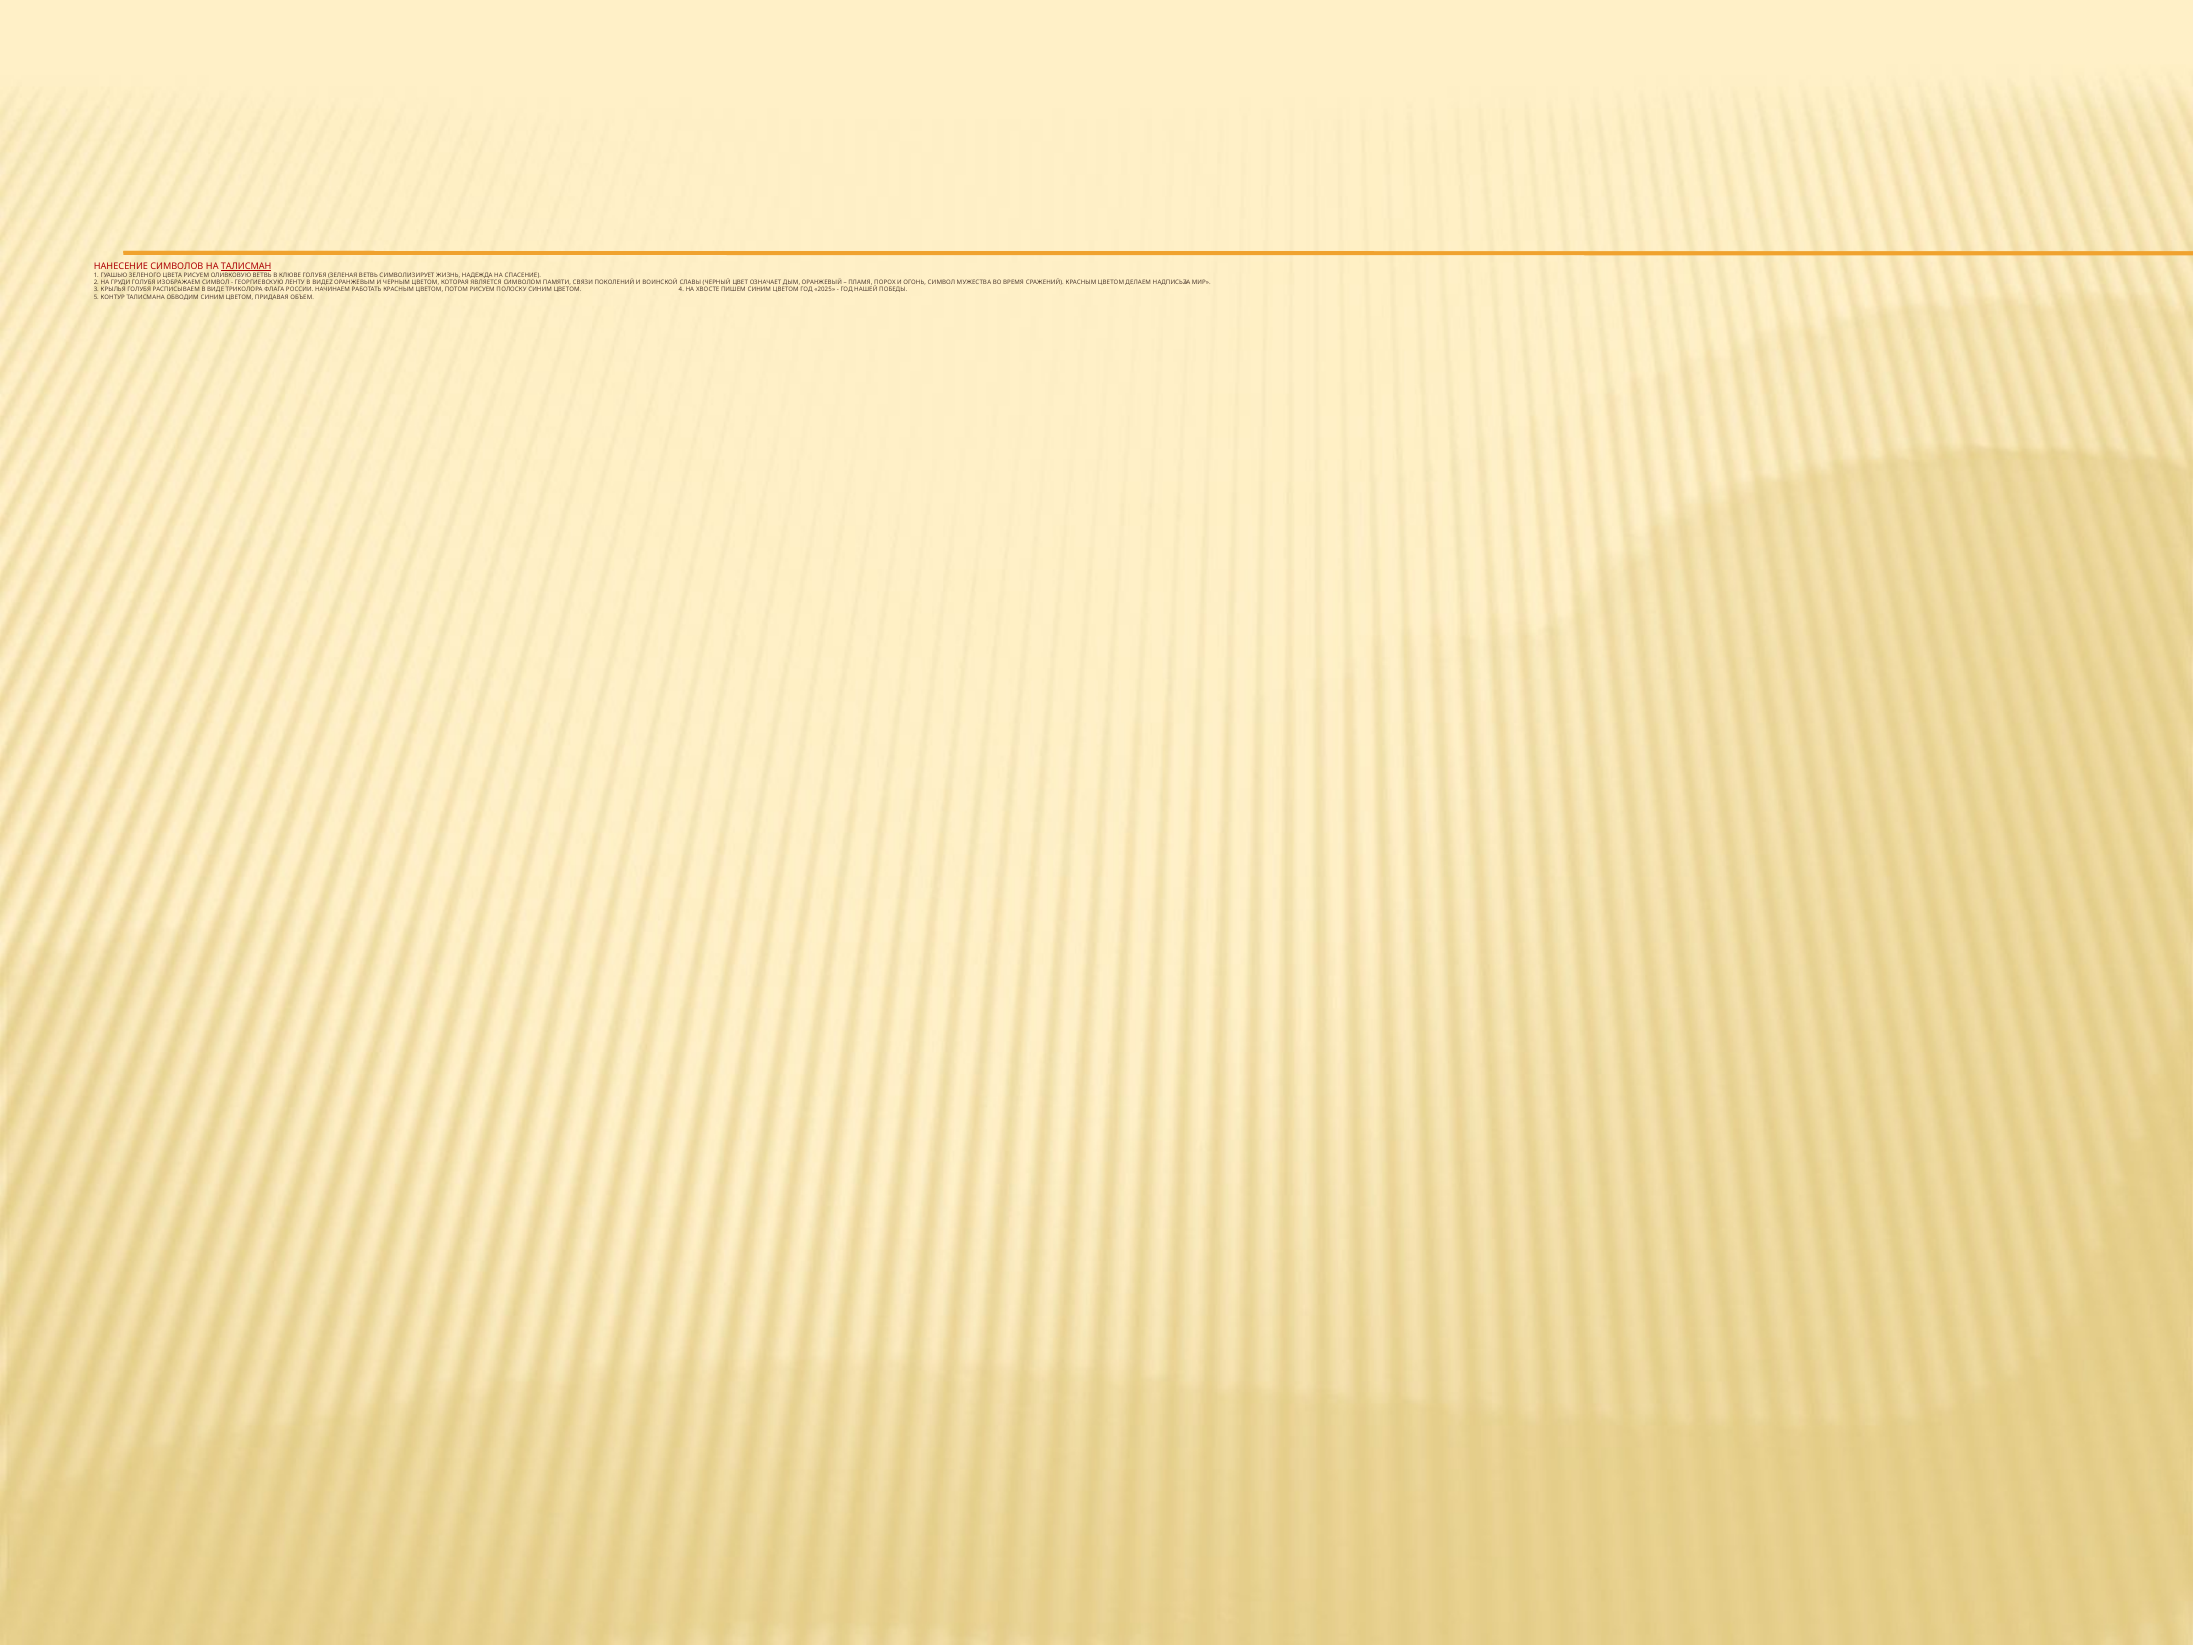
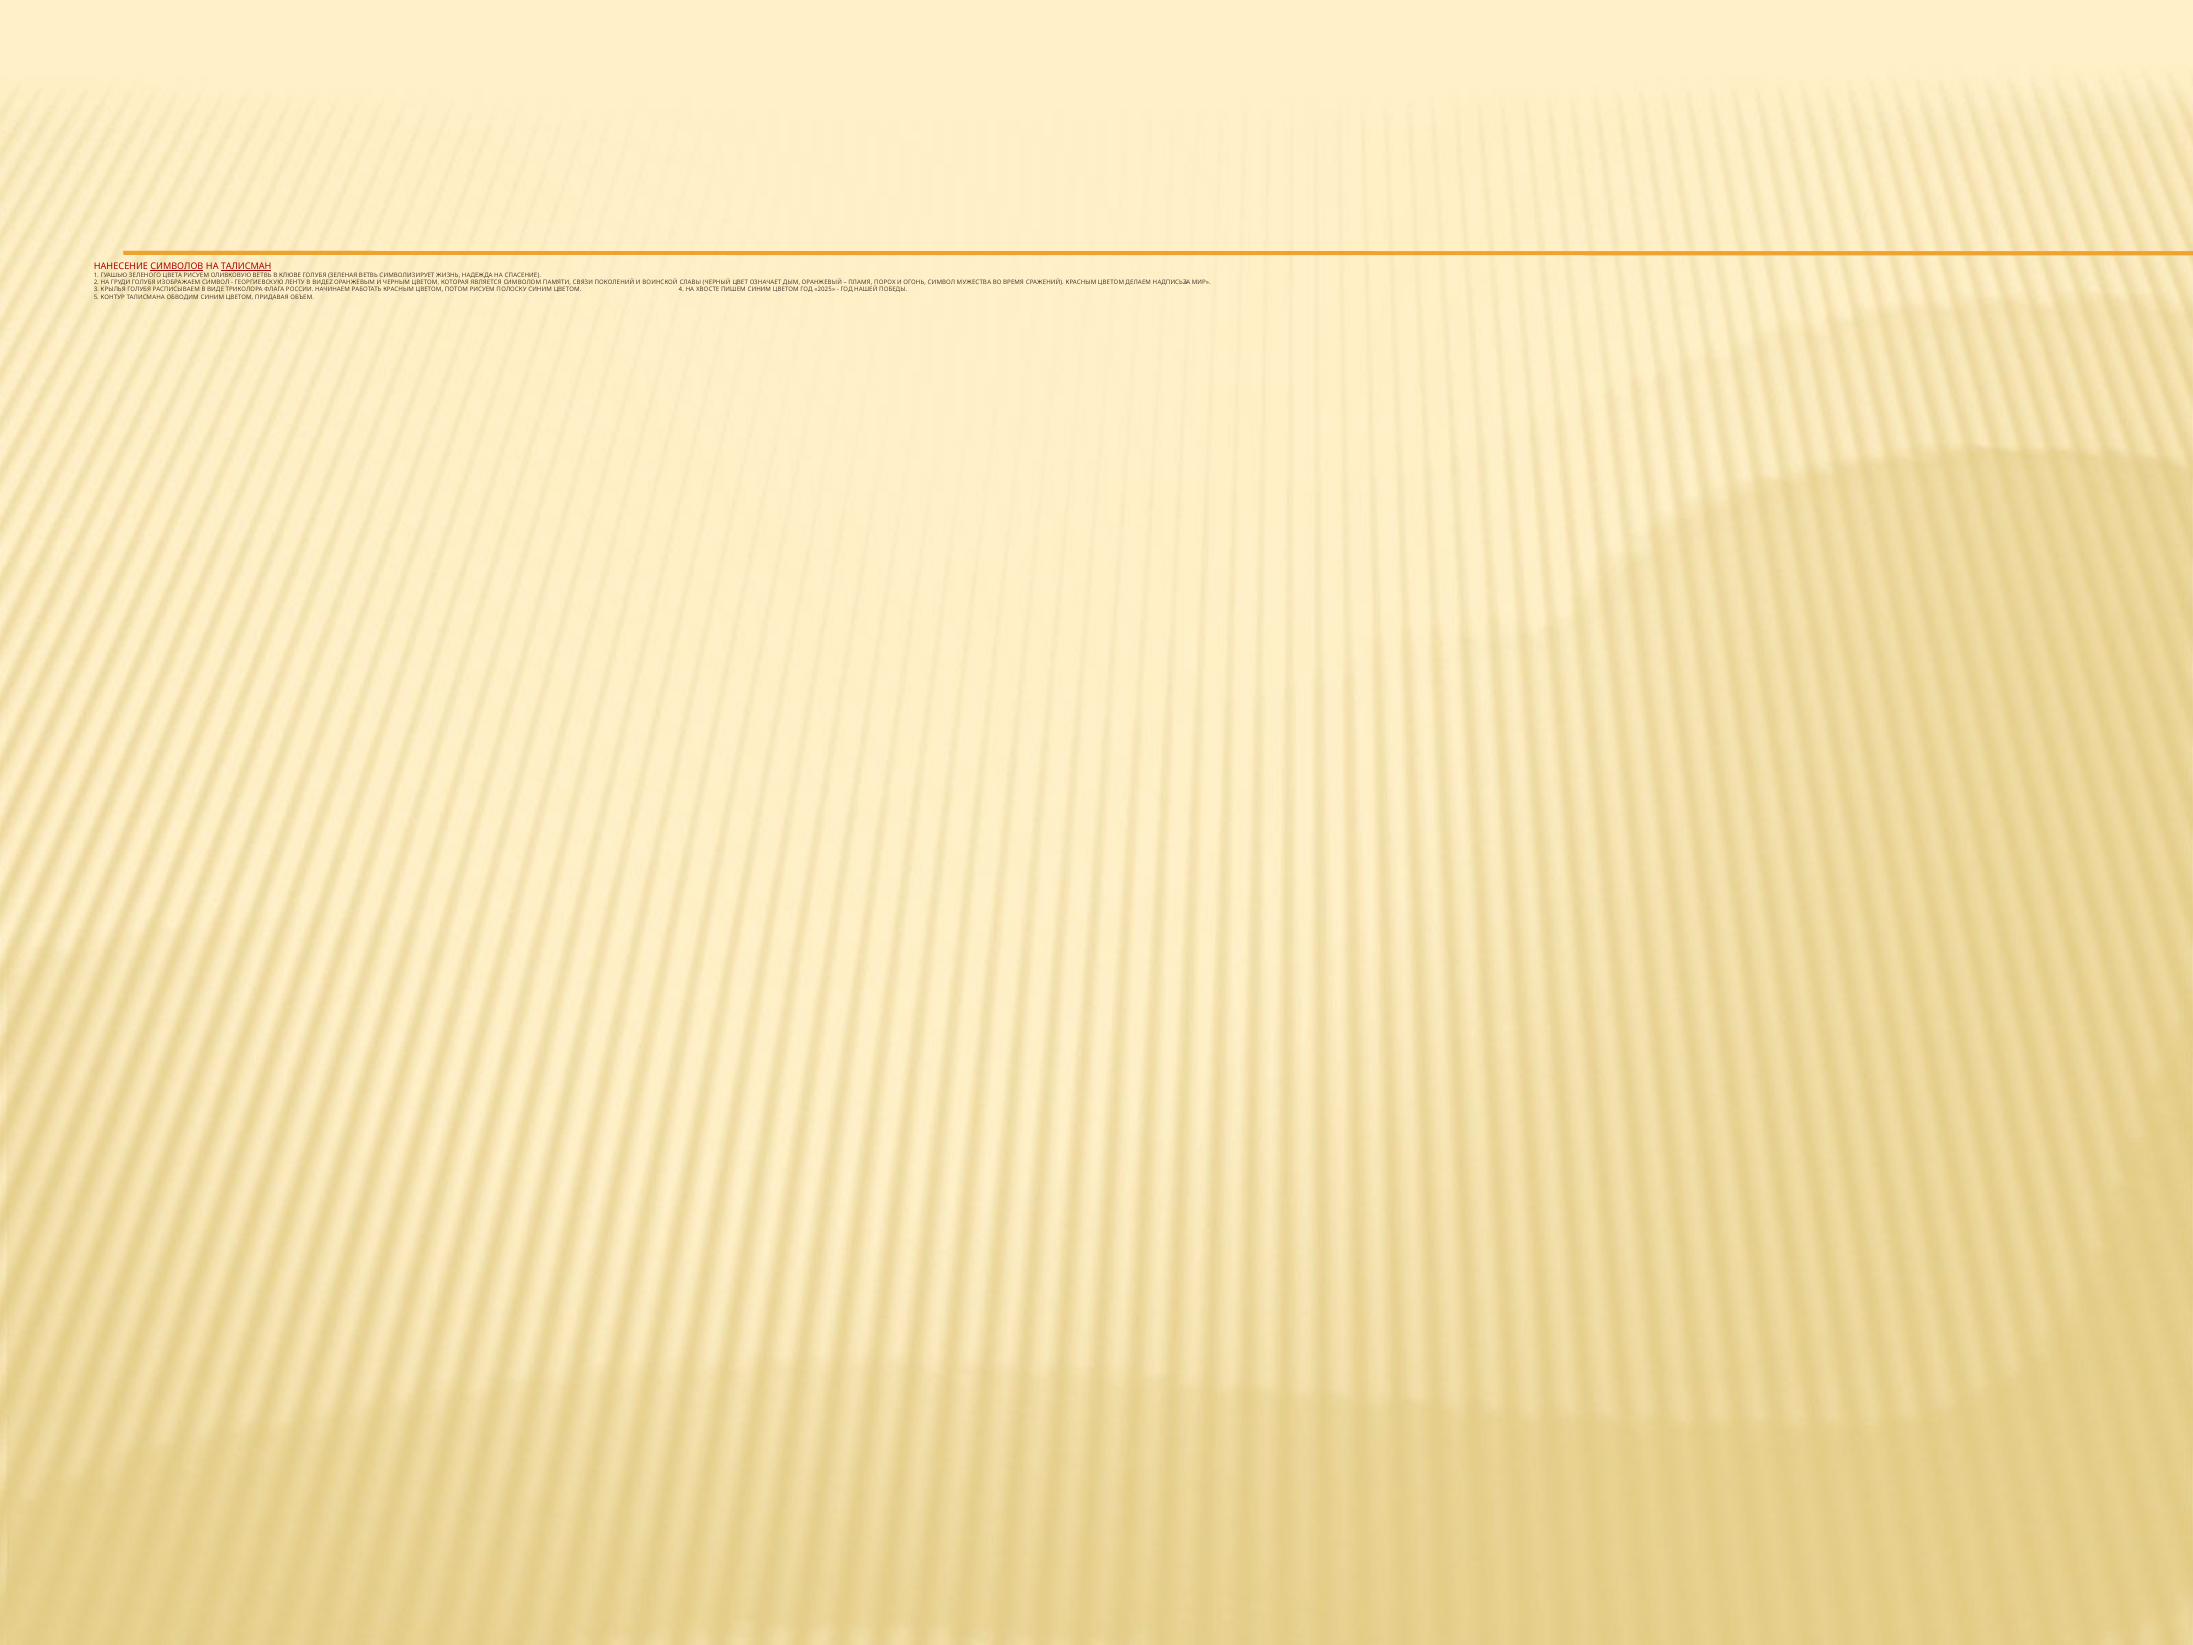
СИМВОЛОВ underline: none -> present
